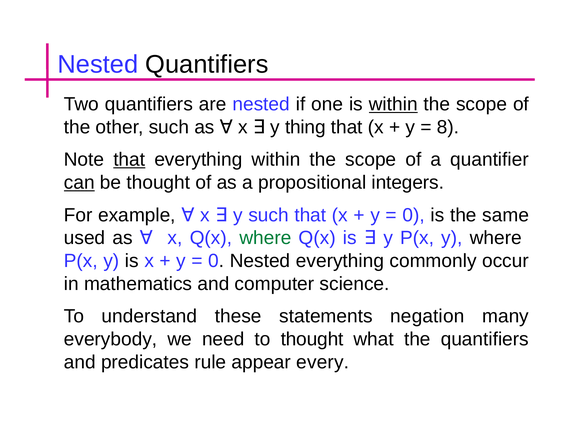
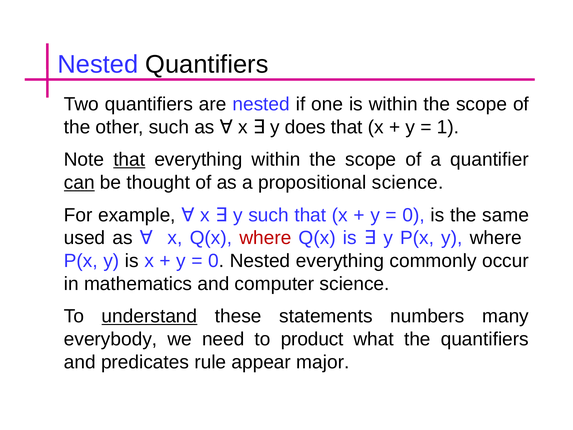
within at (393, 104) underline: present -> none
thing: thing -> does
8: 8 -> 1
propositional integers: integers -> science
where at (265, 238) colour: green -> red
understand underline: none -> present
negation: negation -> numbers
to thought: thought -> product
every: every -> major
